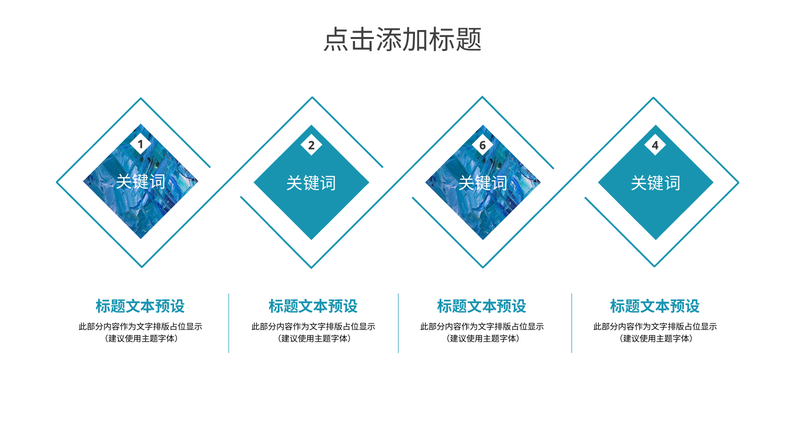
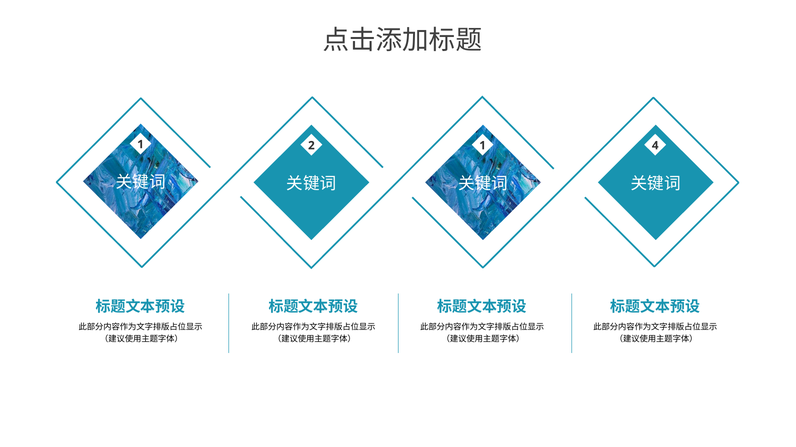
2 6: 6 -> 1
